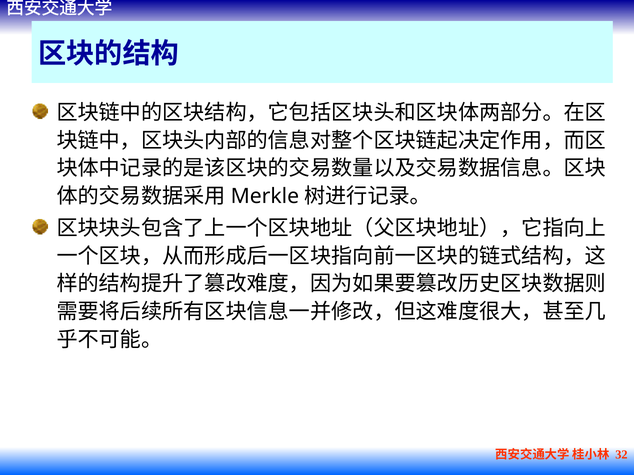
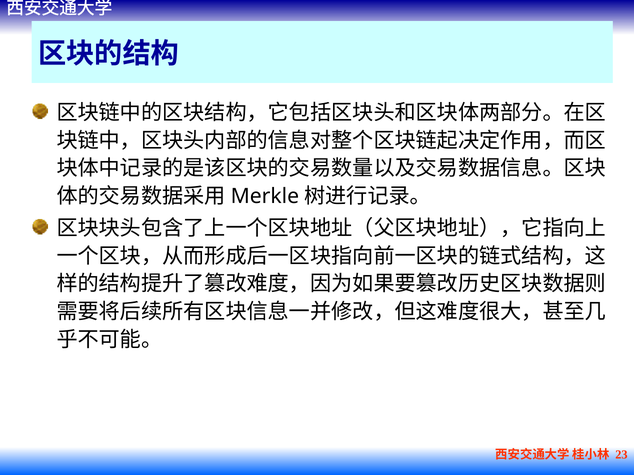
32: 32 -> 23
